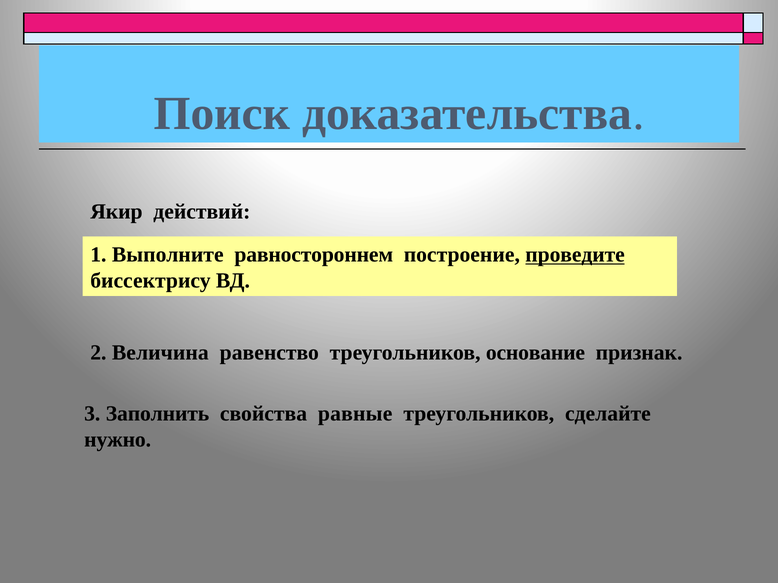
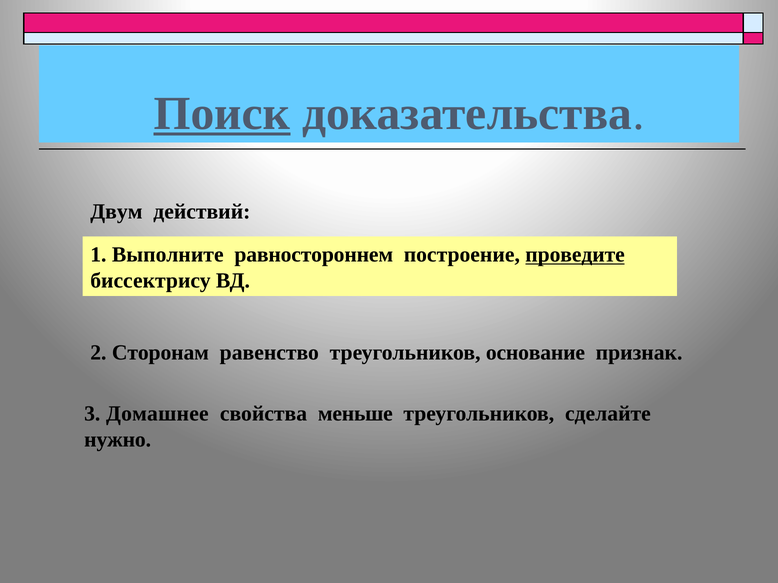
Поиск underline: none -> present
Якир: Якир -> Двум
Величина: Величина -> Сторонам
Заполнить: Заполнить -> Домашнее
равные: равные -> меньше
